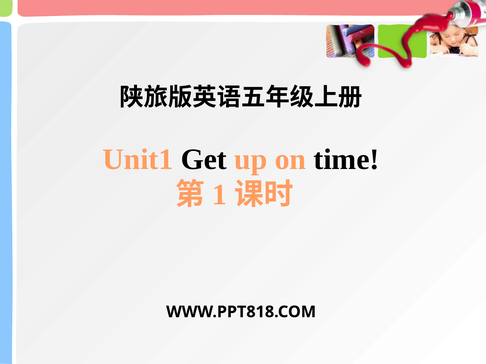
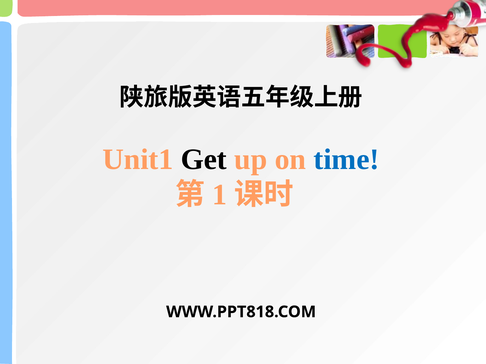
time colour: black -> blue
